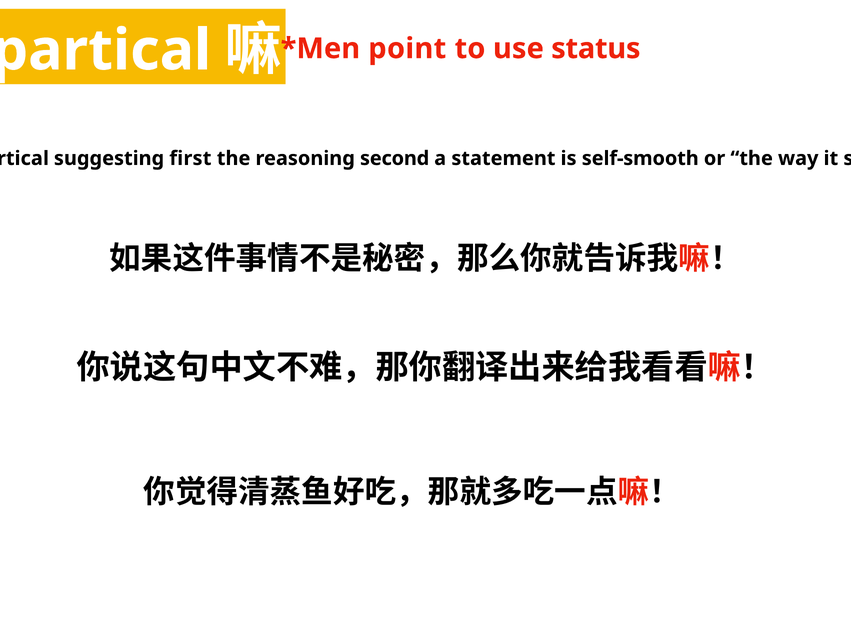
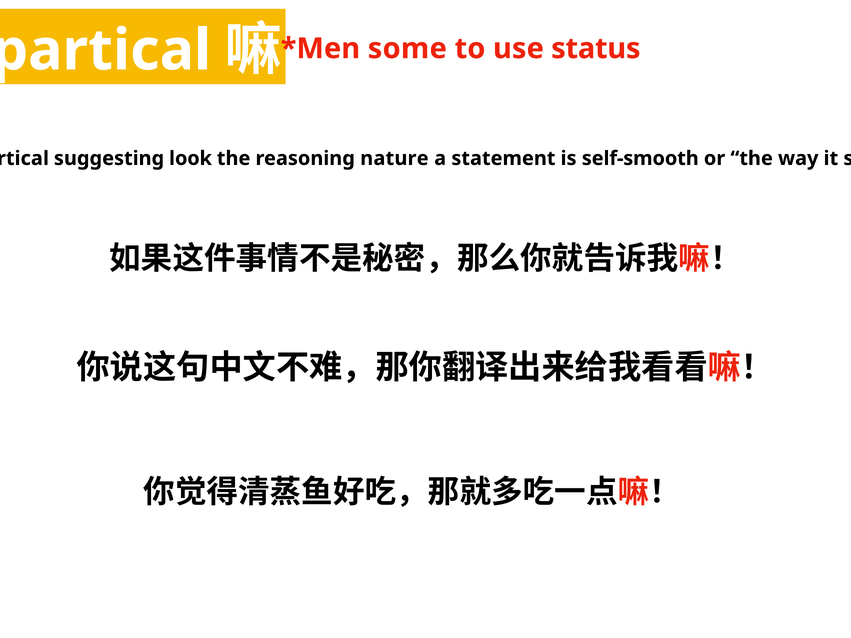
point: point -> some
first: first -> look
second: second -> nature
